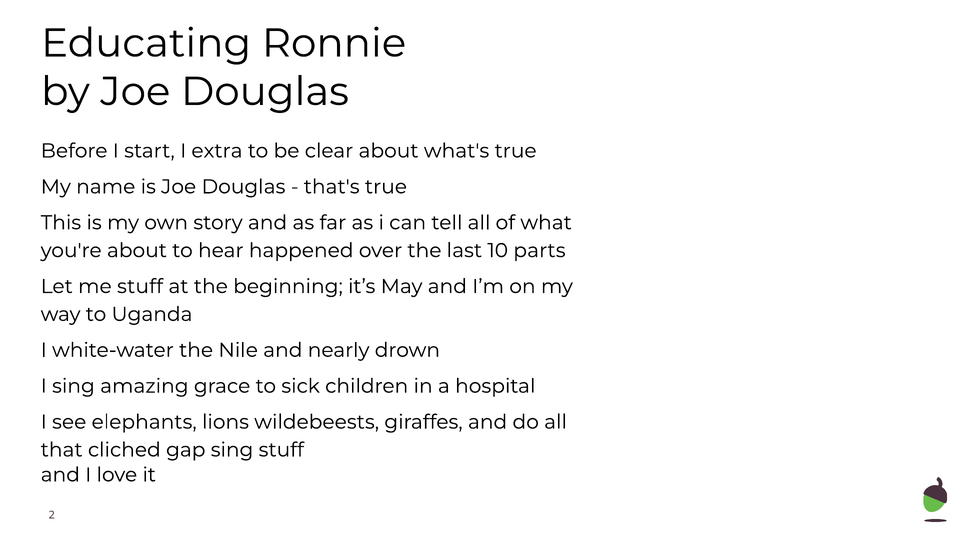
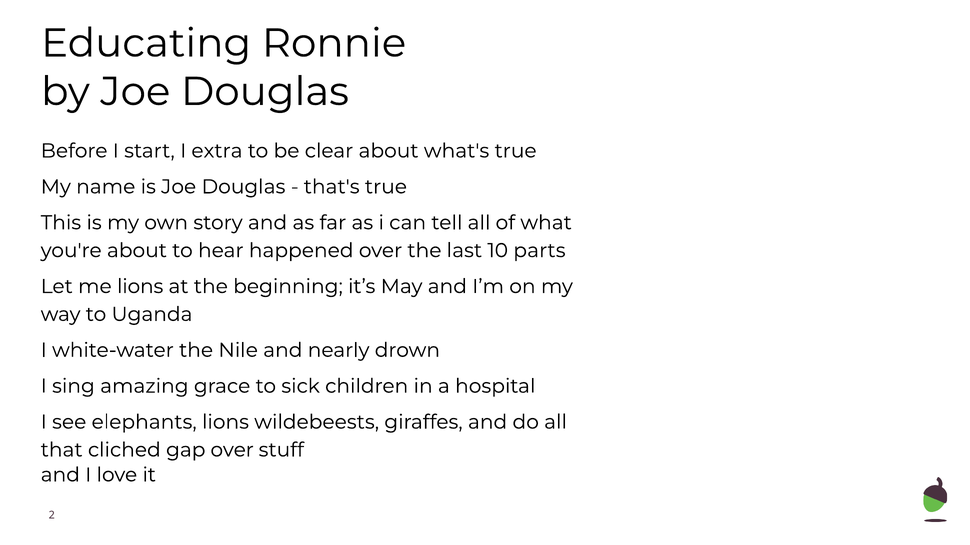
me stuff: stuff -> lions
gap sing: sing -> over
